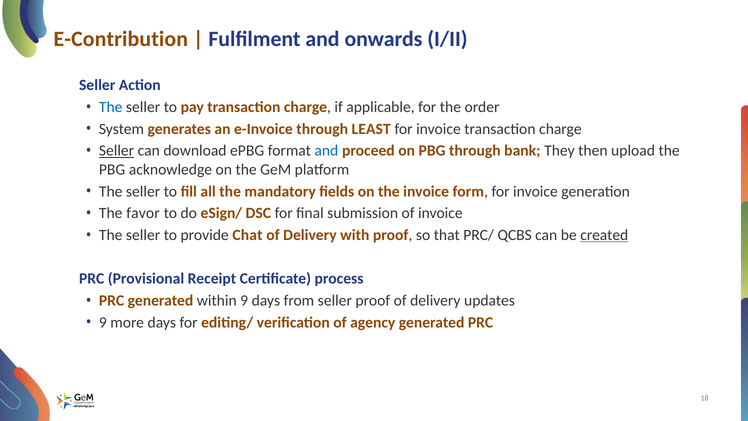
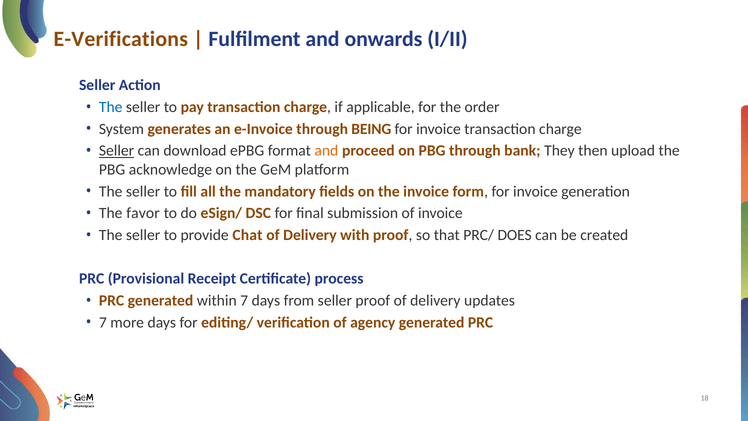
E-Contribution: E-Contribution -> E-Verifications
LEAST: LEAST -> BEING
and at (326, 151) colour: blue -> orange
QCBS: QCBS -> DOES
created underline: present -> none
within 9: 9 -> 7
9 at (103, 322): 9 -> 7
